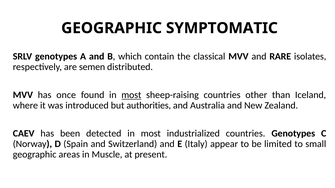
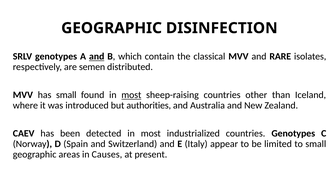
SYMPTOMATIC: SYMPTOMATIC -> DISINFECTION
and at (97, 57) underline: none -> present
has once: once -> small
Muscle: Muscle -> Causes
